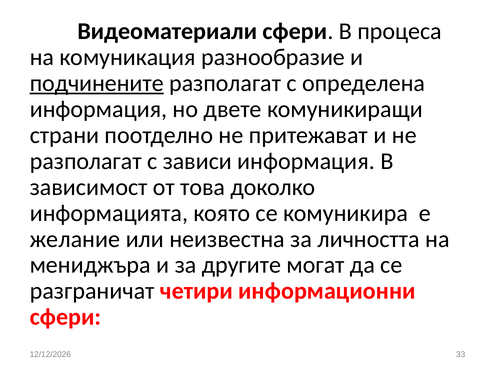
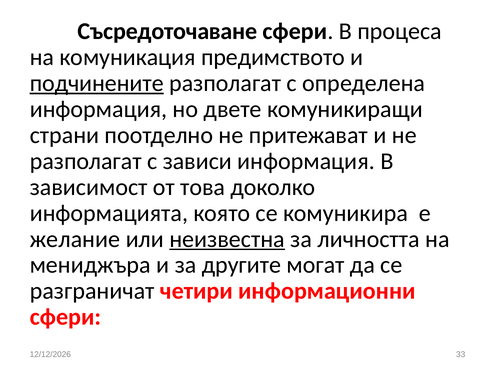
Видеоматериали: Видеоматериали -> Съсредоточаване
разнообразие: разнообразие -> предимството
неизвестна underline: none -> present
